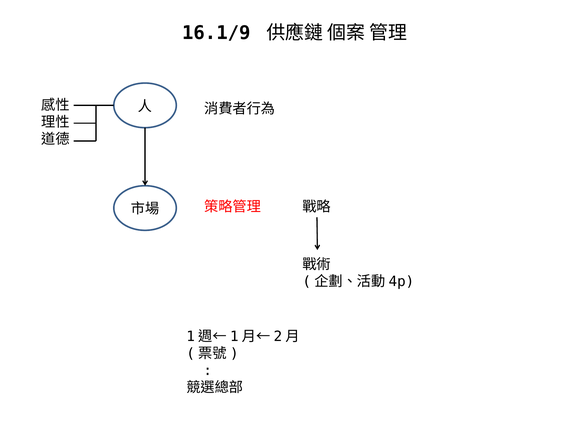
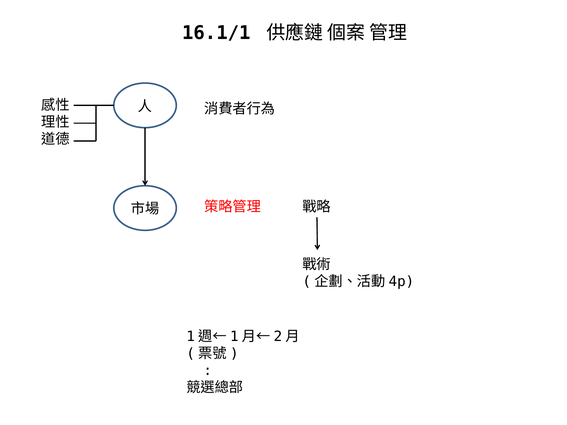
16.1/9: 16.1/9 -> 16.1/1
